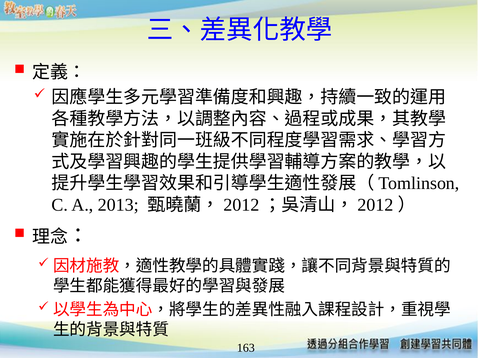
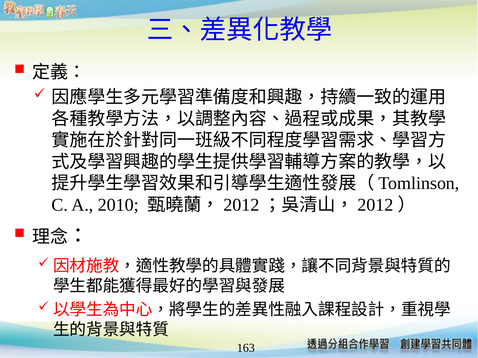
2013: 2013 -> 2010
